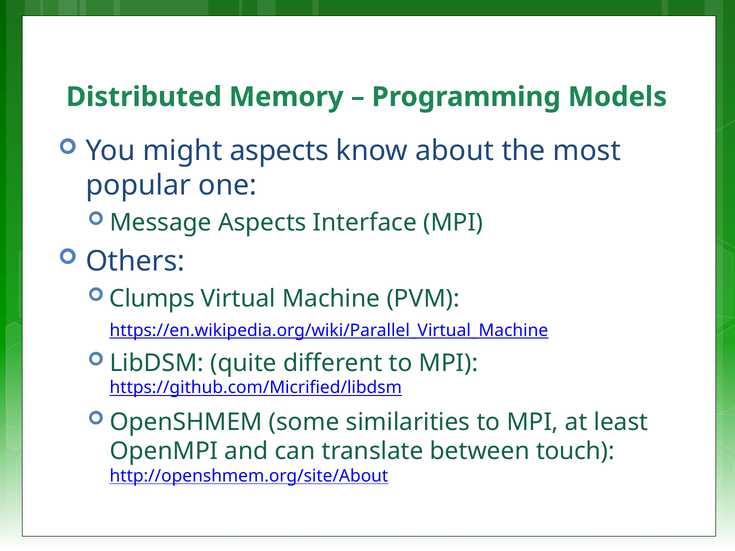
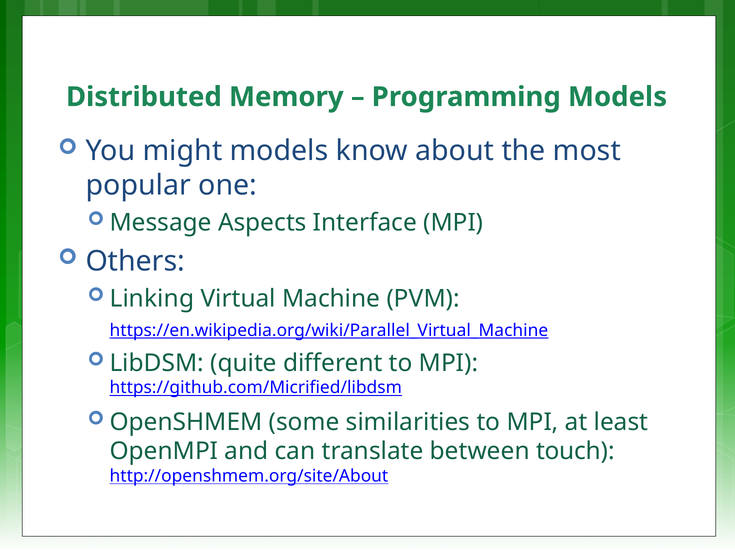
might aspects: aspects -> models
Clumps: Clumps -> Linking
